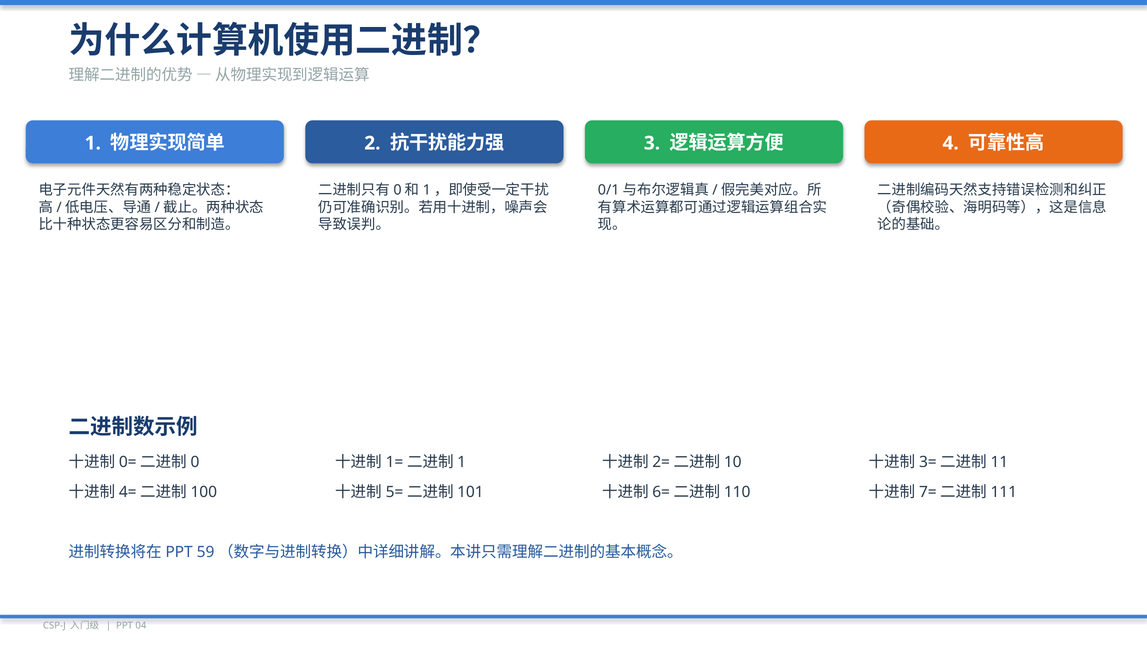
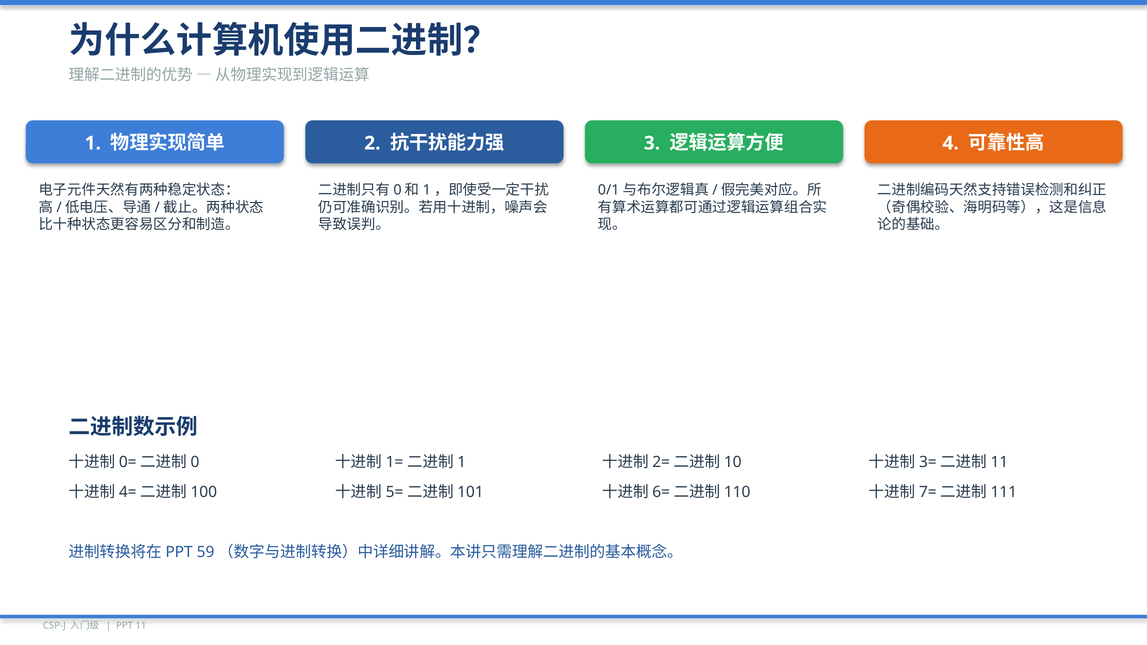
04: 04 -> 11
